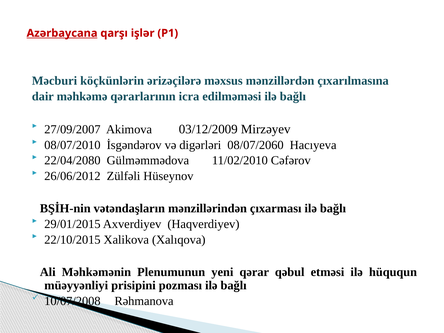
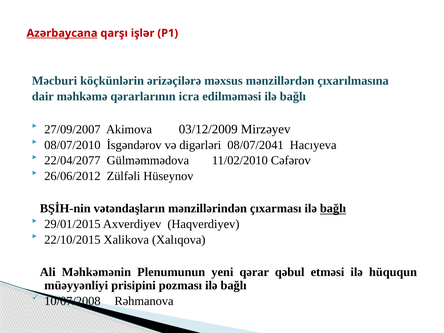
08/07/2060: 08/07/2060 -> 08/07/2041
22/04/2080: 22/04/2080 -> 22/04/2077
bağlı at (333, 209) underline: none -> present
